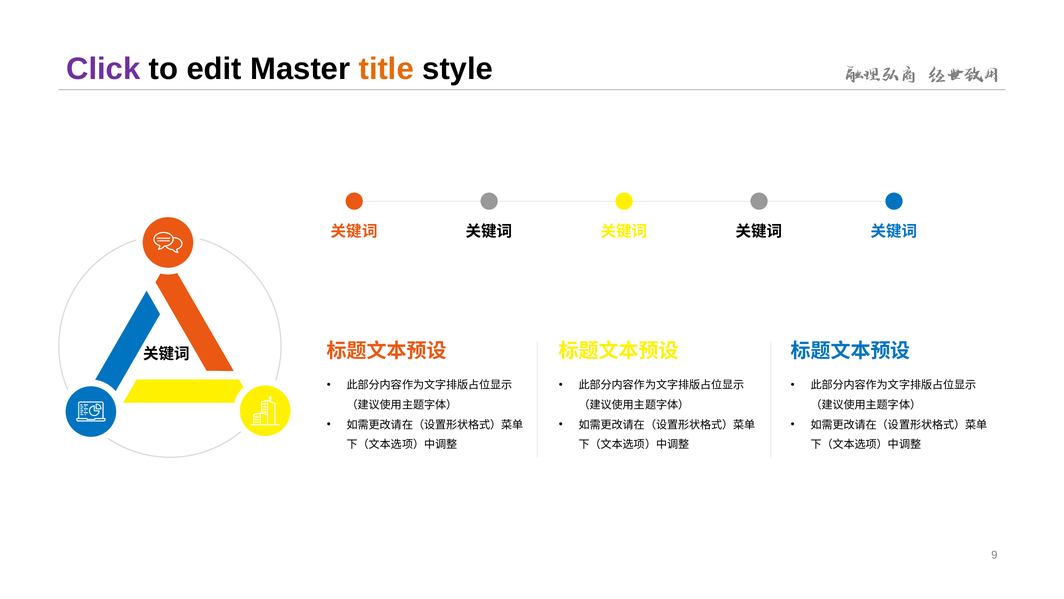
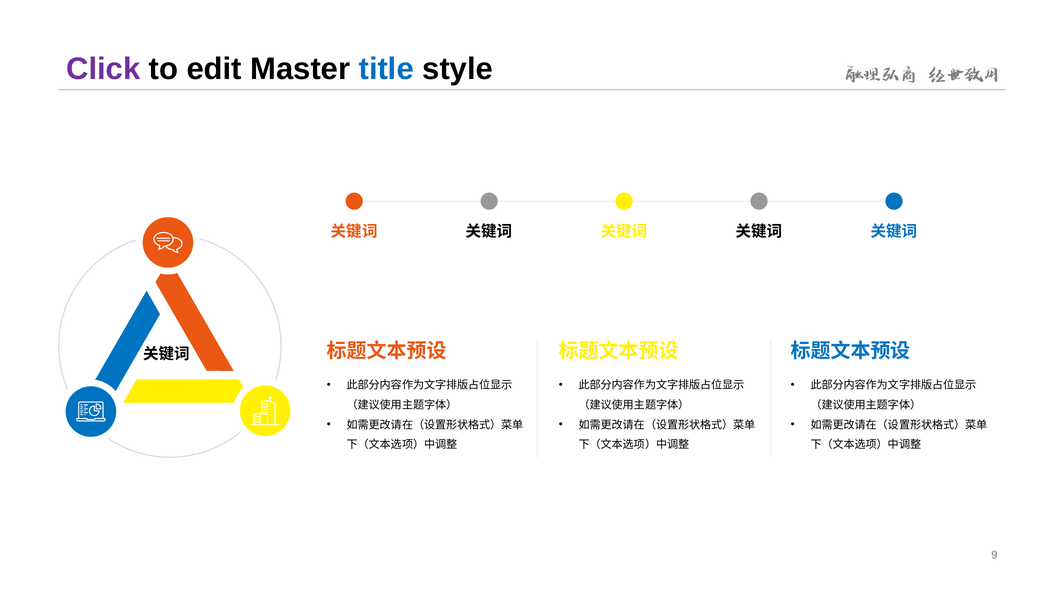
title colour: orange -> blue
